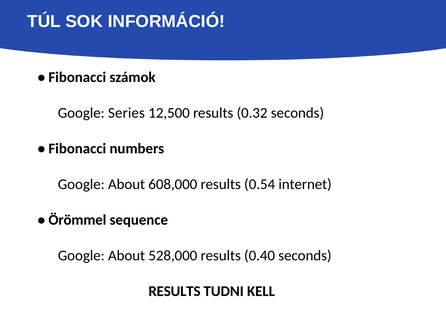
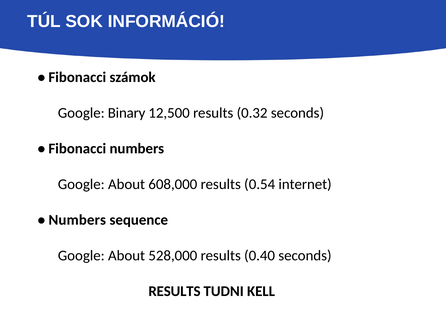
Series: Series -> Binary
Örömmel at (77, 220): Örömmel -> Numbers
